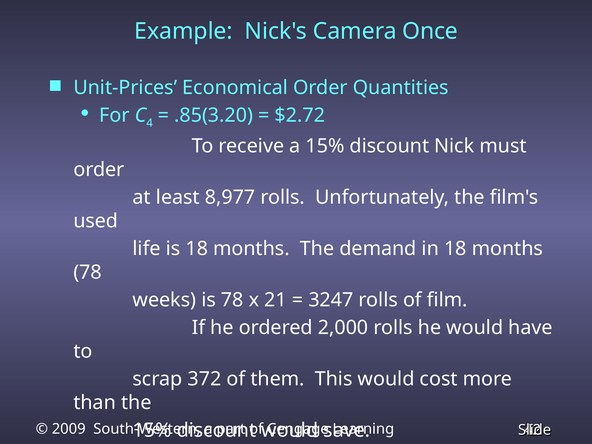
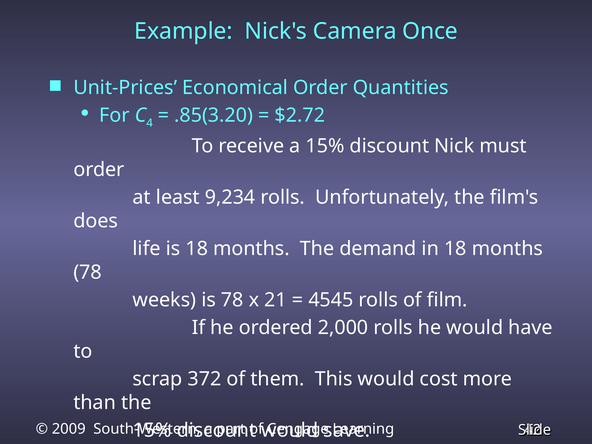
8,977: 8,977 -> 9,234
used: used -> does
3247: 3247 -> 4545
